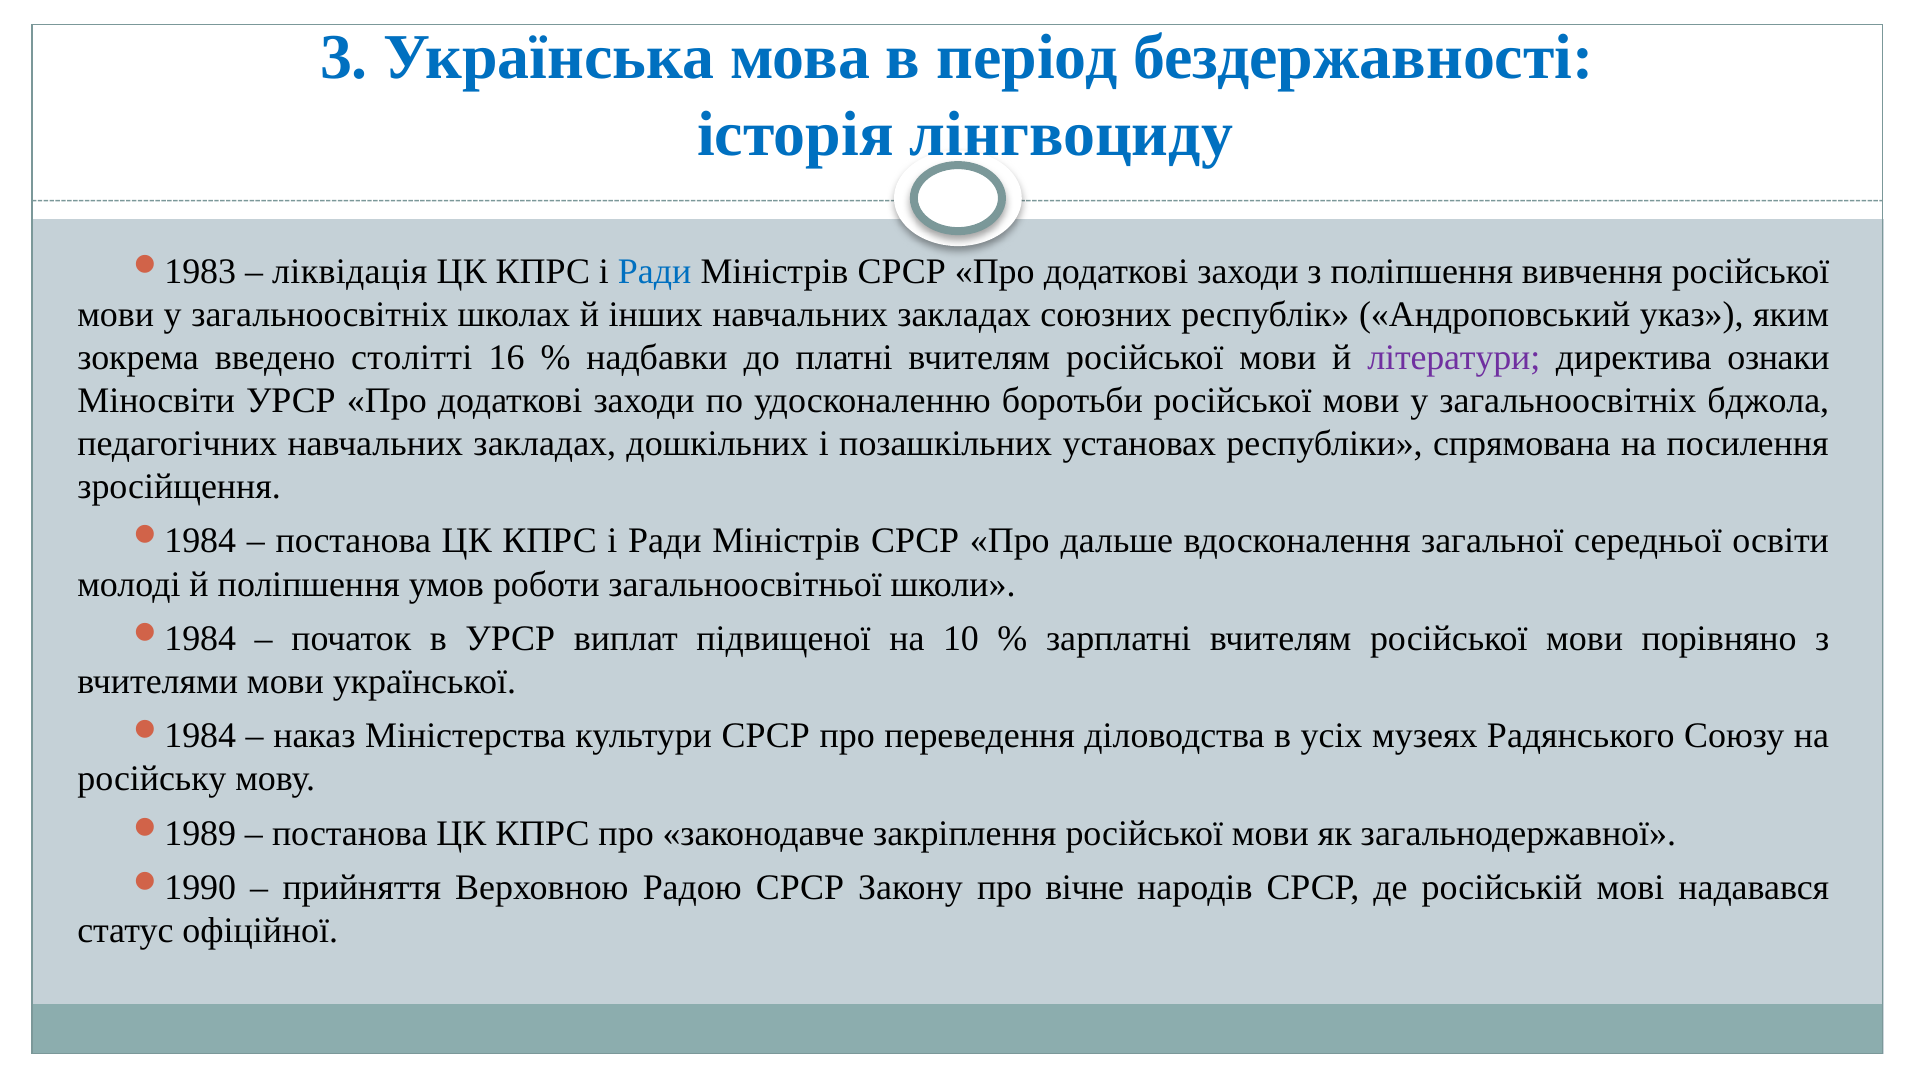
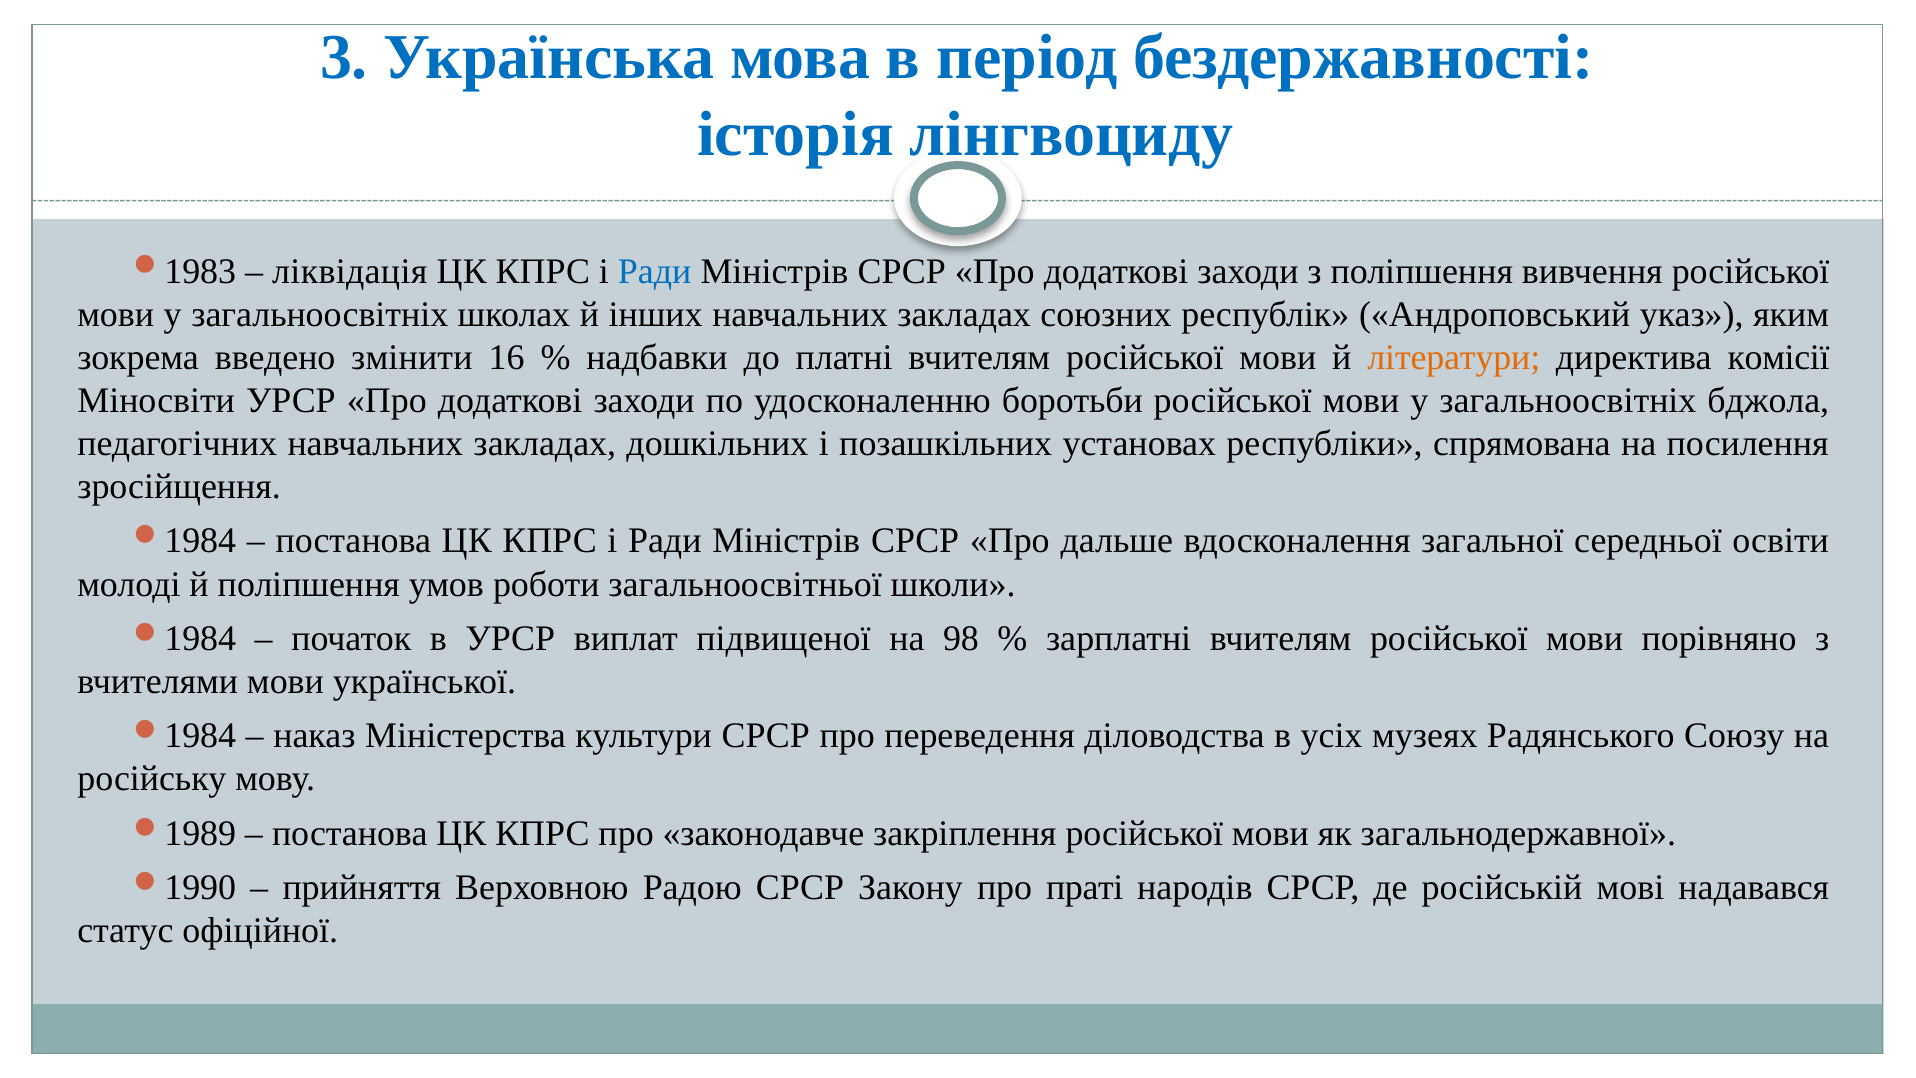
столітті: столітті -> змінити
літератури colour: purple -> orange
ознаки: ознаки -> комісії
10: 10 -> 98
вічне: вічне -> праті
